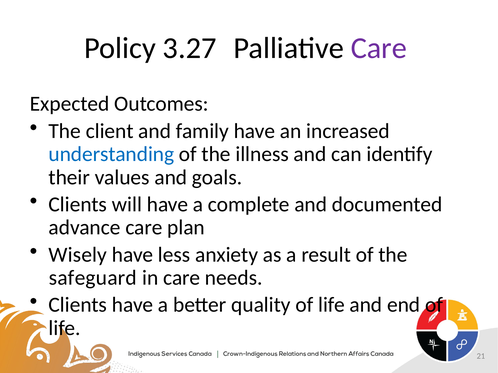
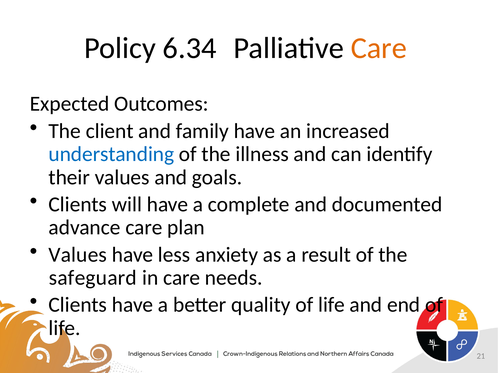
3.27: 3.27 -> 6.34
Care at (379, 48) colour: purple -> orange
Wisely at (78, 255): Wisely -> Values
